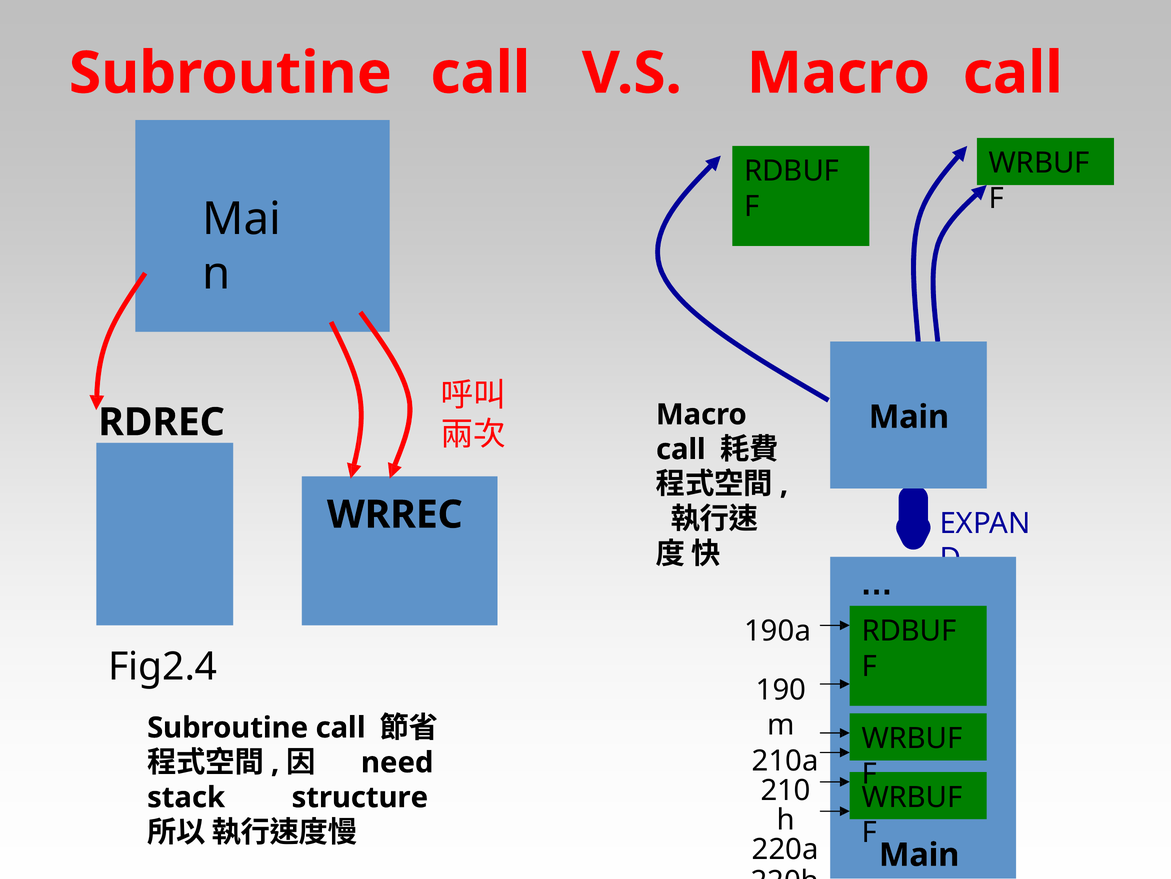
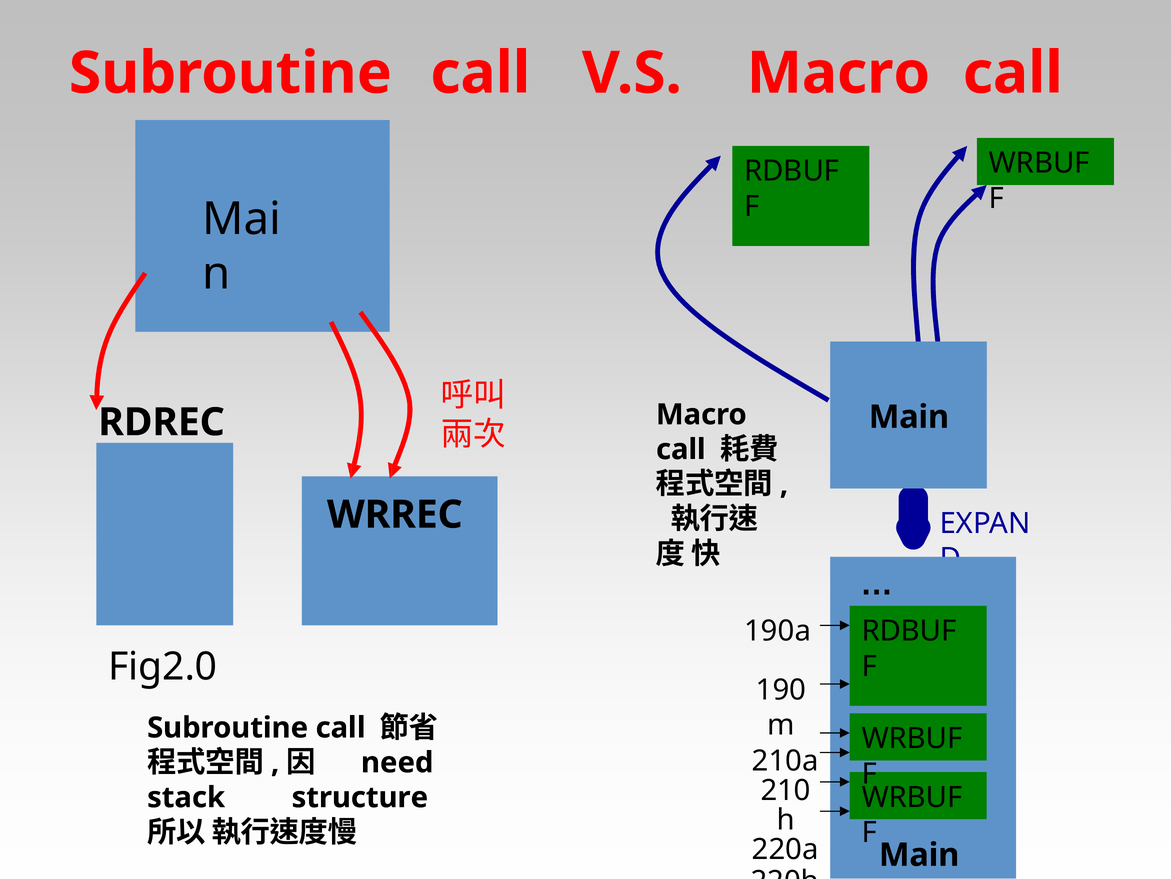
Fig2.4: Fig2.4 -> Fig2.0
